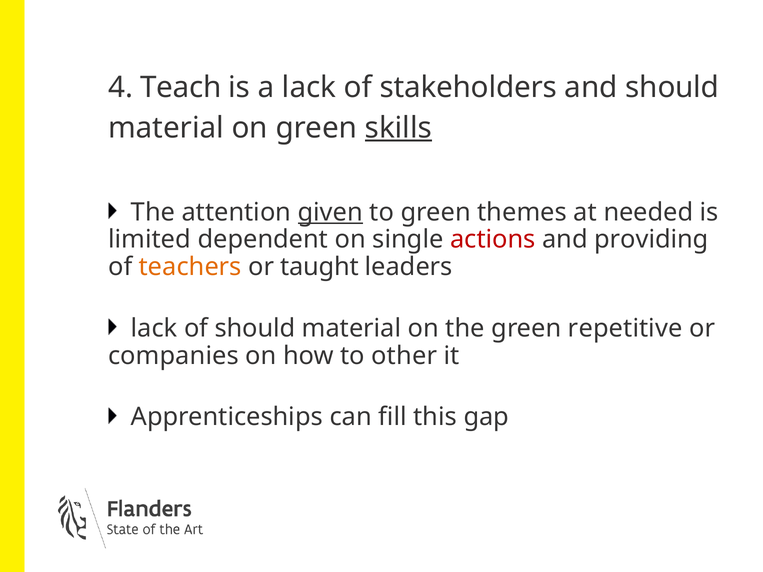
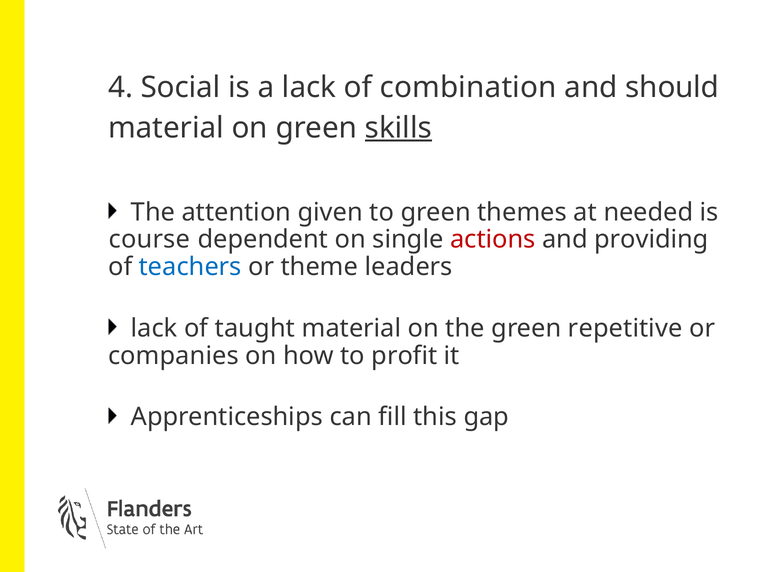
Teach: Teach -> Social
stakeholders: stakeholders -> combination
given underline: present -> none
limited: limited -> course
teachers colour: orange -> blue
taught: taught -> theme
of should: should -> taught
other: other -> profit
